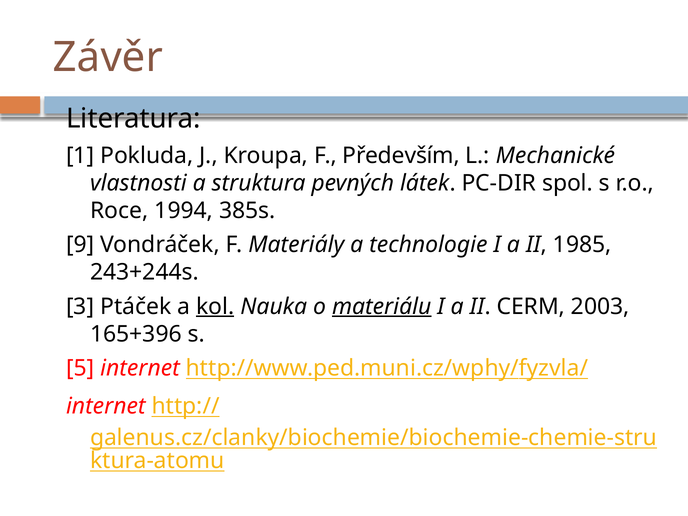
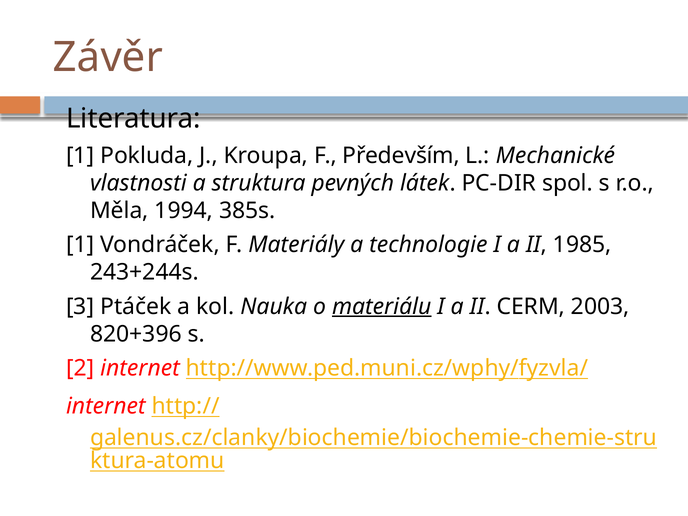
Roce: Roce -> Měla
9 at (80, 245): 9 -> 1
kol underline: present -> none
165+396: 165+396 -> 820+396
5: 5 -> 2
